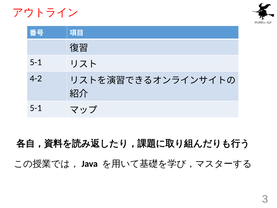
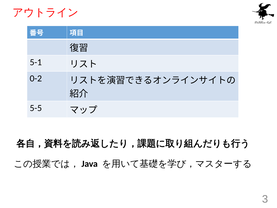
4-2: 4-2 -> 0-2
5-1 at (36, 108): 5-1 -> 5-5
